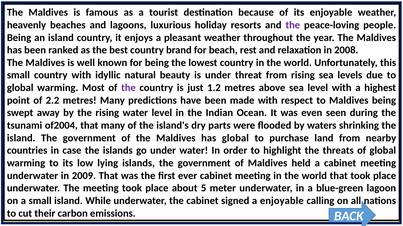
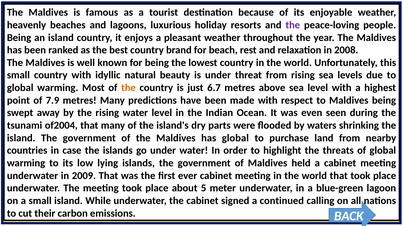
the at (128, 88) colour: purple -> orange
1.2: 1.2 -> 6.7
2.2: 2.2 -> 7.9
a enjoyable: enjoyable -> continued
